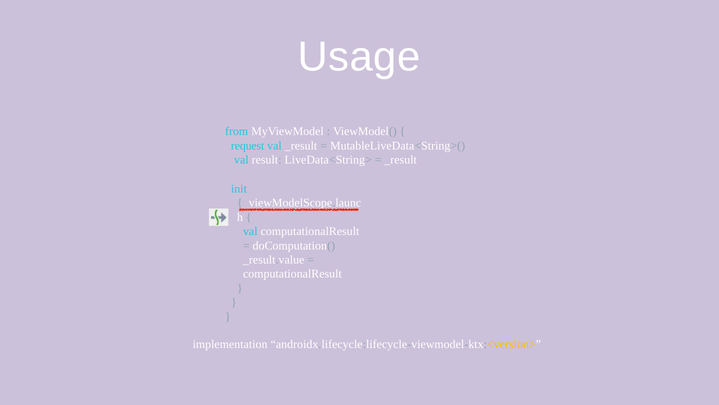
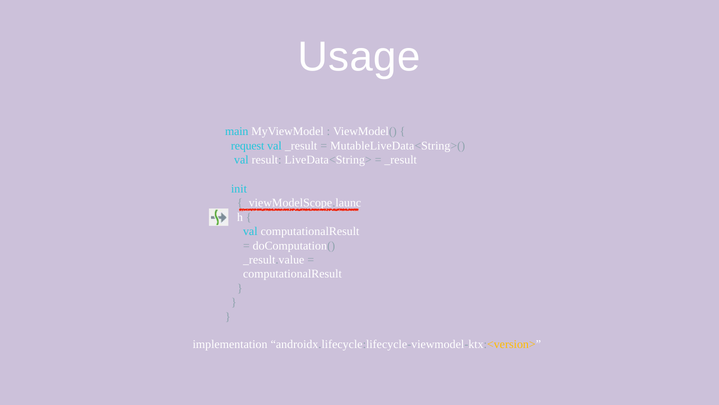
from: from -> main
